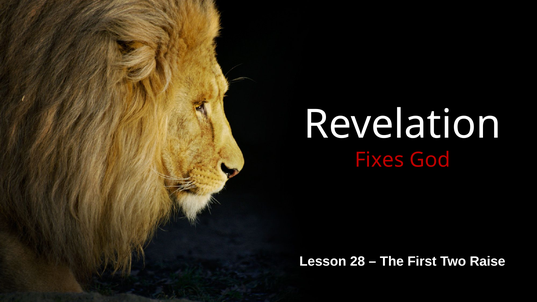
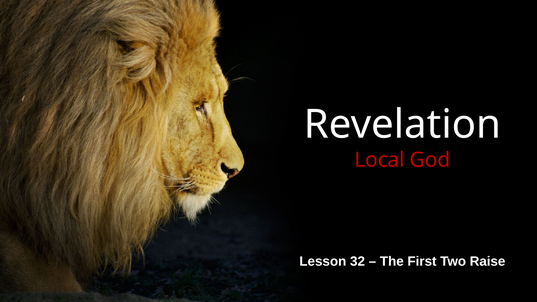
Fixes: Fixes -> Local
28: 28 -> 32
